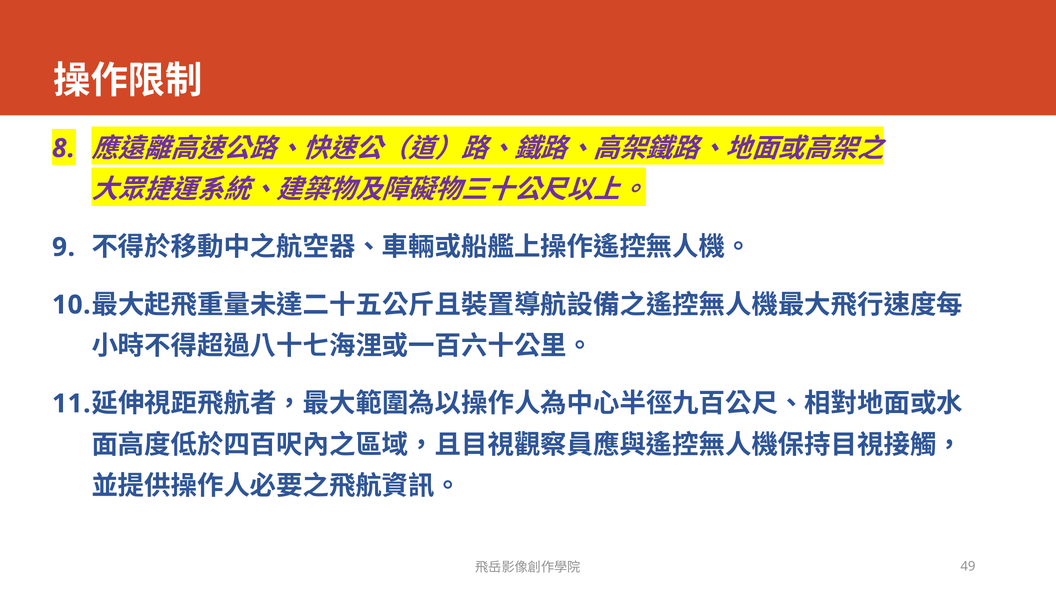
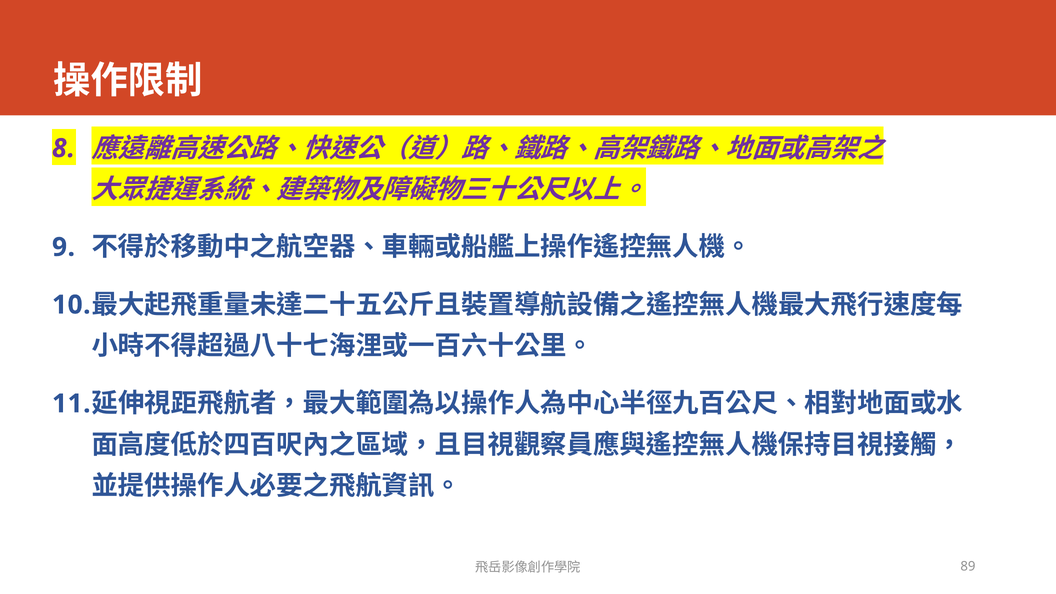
49: 49 -> 89
